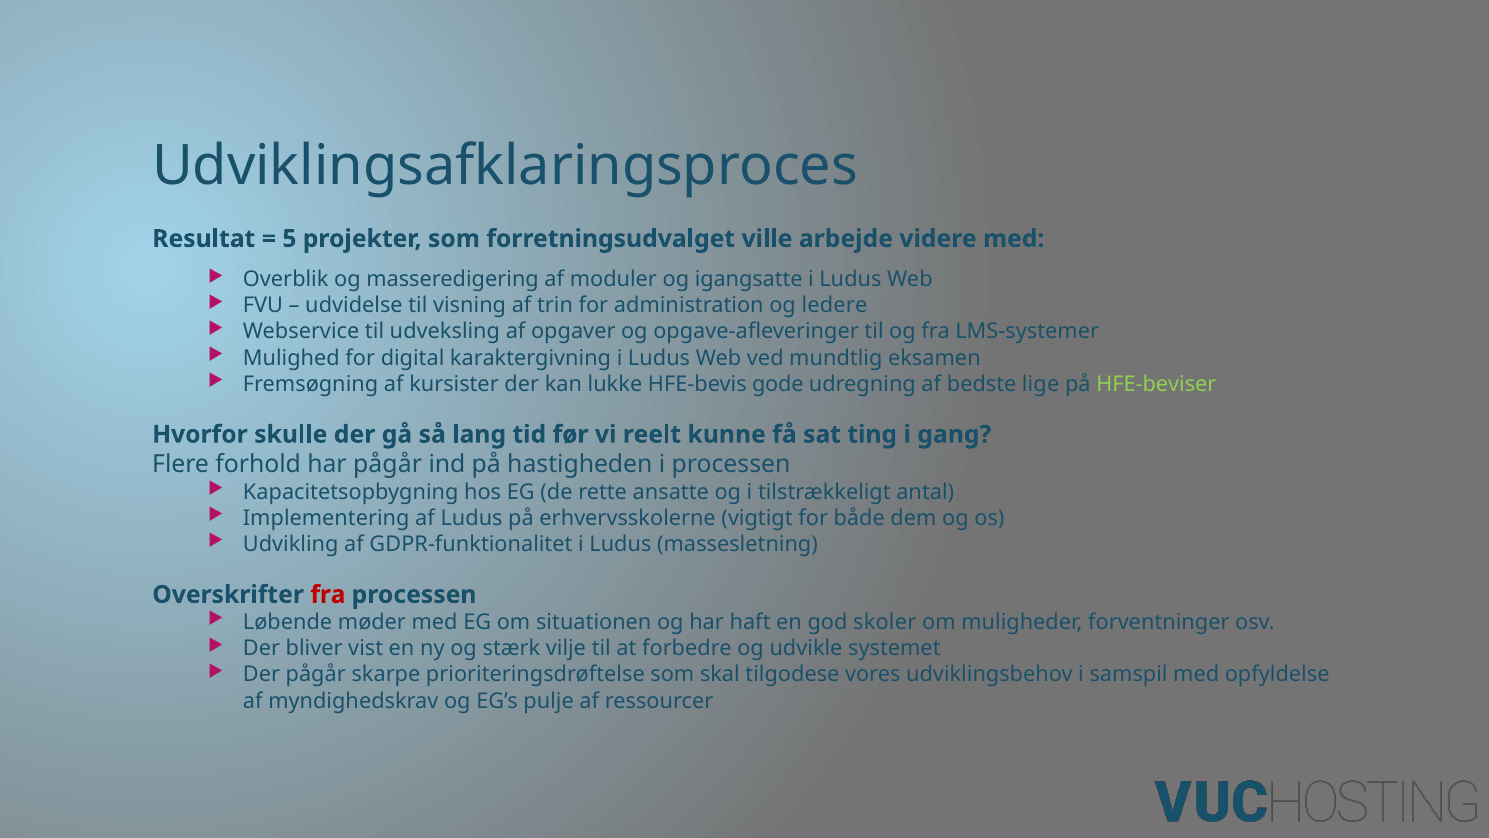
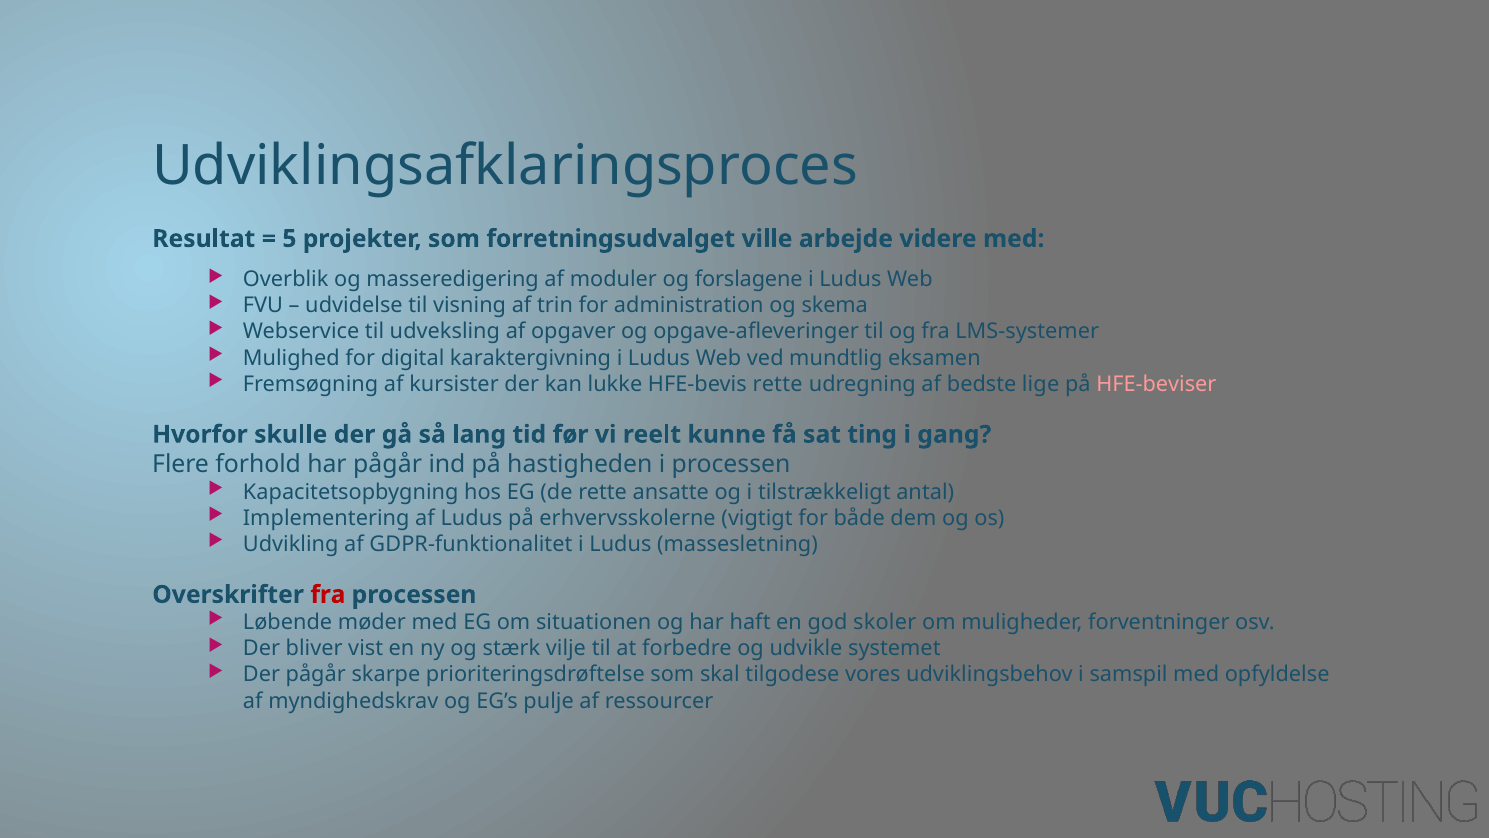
igangsatte: igangsatte -> forslagene
ledere: ledere -> skema
HFE-bevis gode: gode -> rette
HFE-beviser colour: light green -> pink
